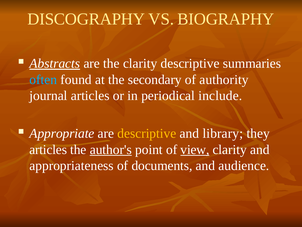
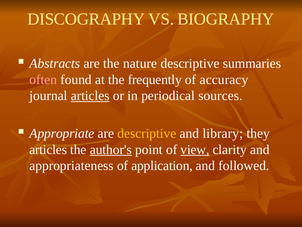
Abstracts underline: present -> none
the clarity: clarity -> nature
often colour: light blue -> pink
secondary: secondary -> frequently
authority: authority -> accuracy
articles at (90, 96) underline: none -> present
include: include -> sources
documents: documents -> application
audience: audience -> followed
